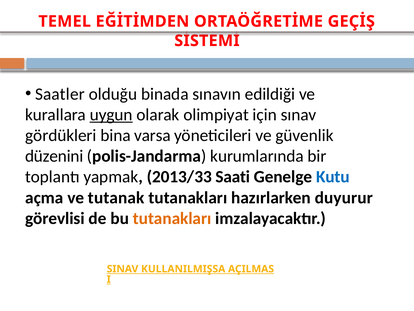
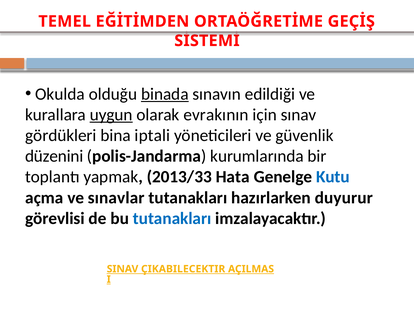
Saatler: Saatler -> Okulda
binada underline: none -> present
olimpiyat: olimpiyat -> evrakının
varsa: varsa -> iptali
Saati: Saati -> Hata
tutanak: tutanak -> sınavlar
tutanakları at (172, 218) colour: orange -> blue
KULLANILMIŞSA: KULLANILMIŞSA -> ÇIKABILECEKTIR
